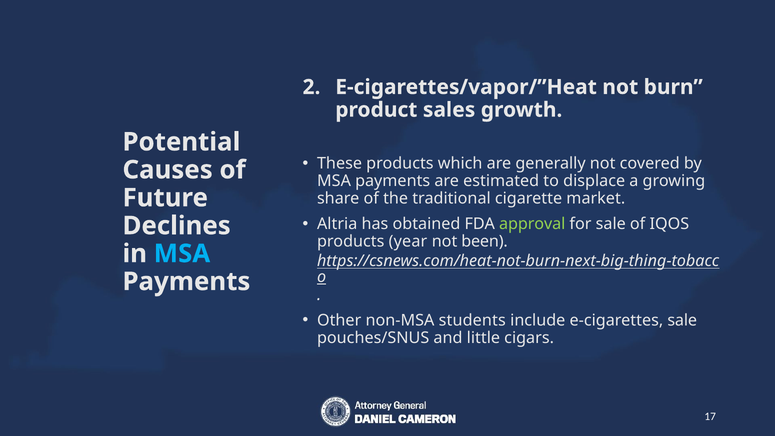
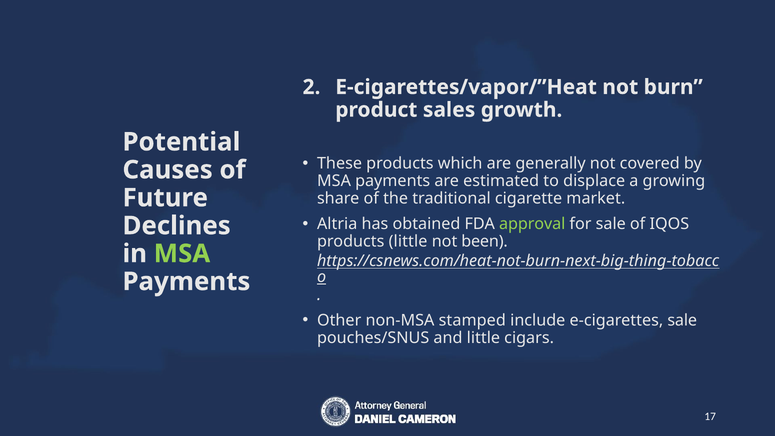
products year: year -> little
MSA at (182, 254) colour: light blue -> light green
students: students -> stamped
